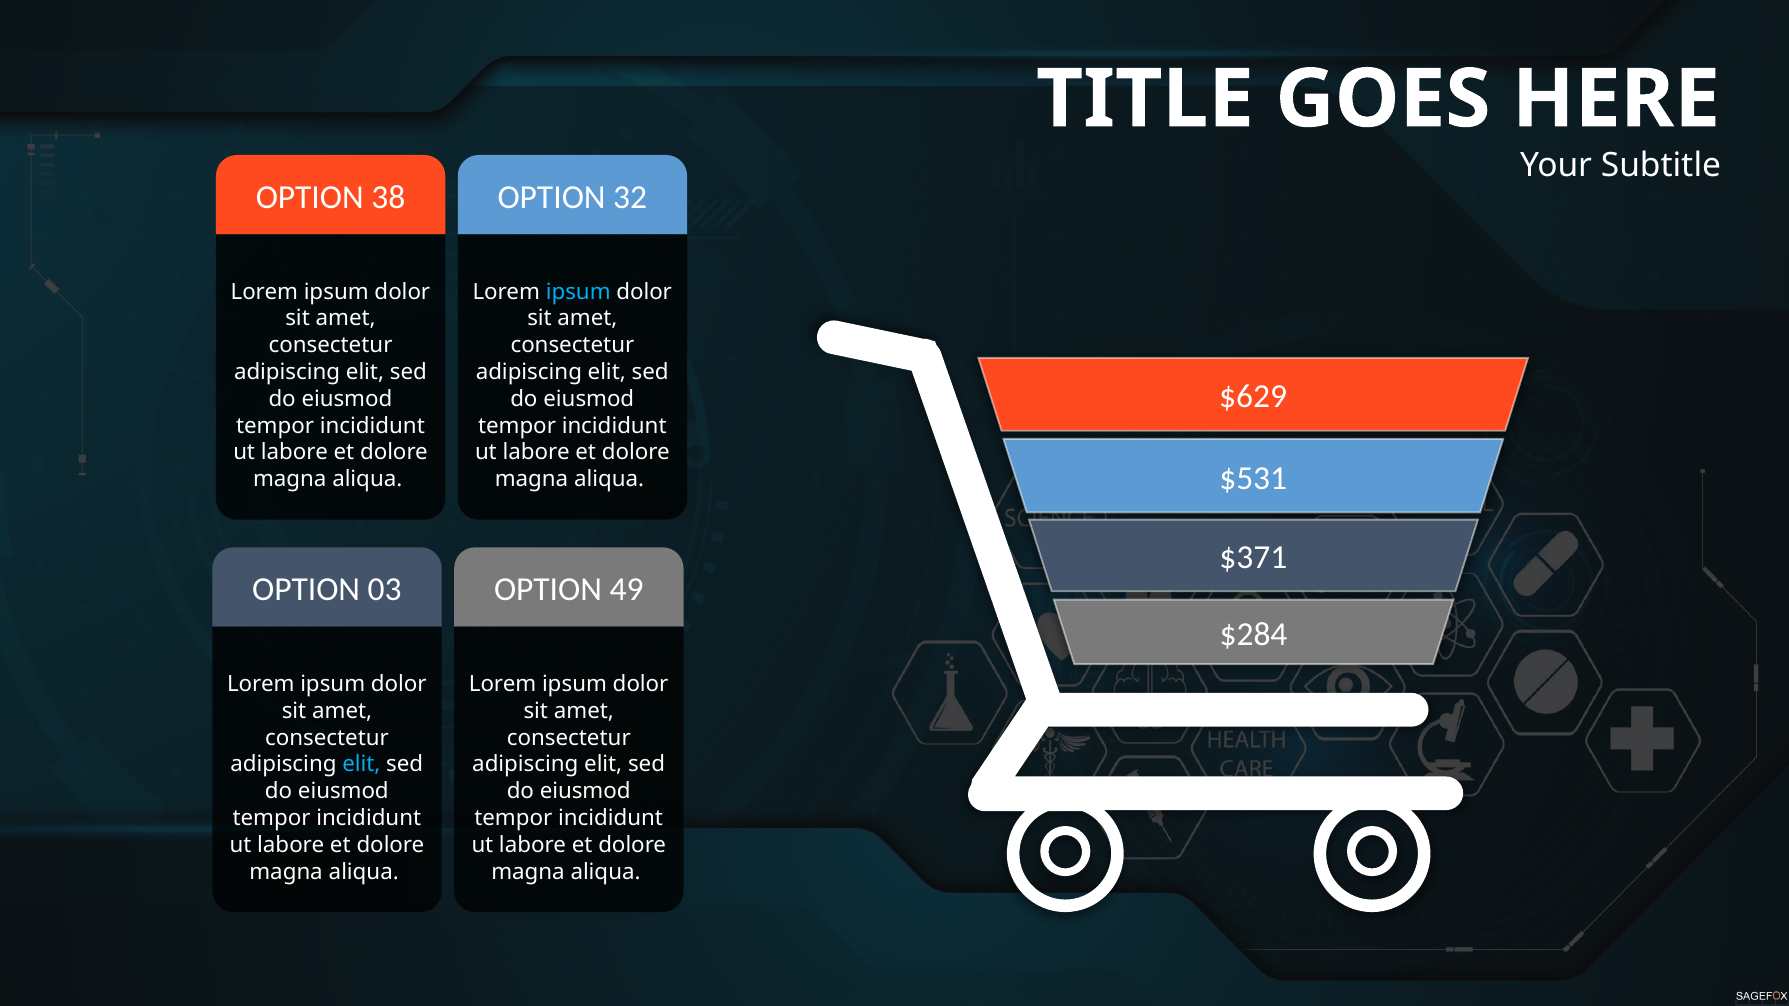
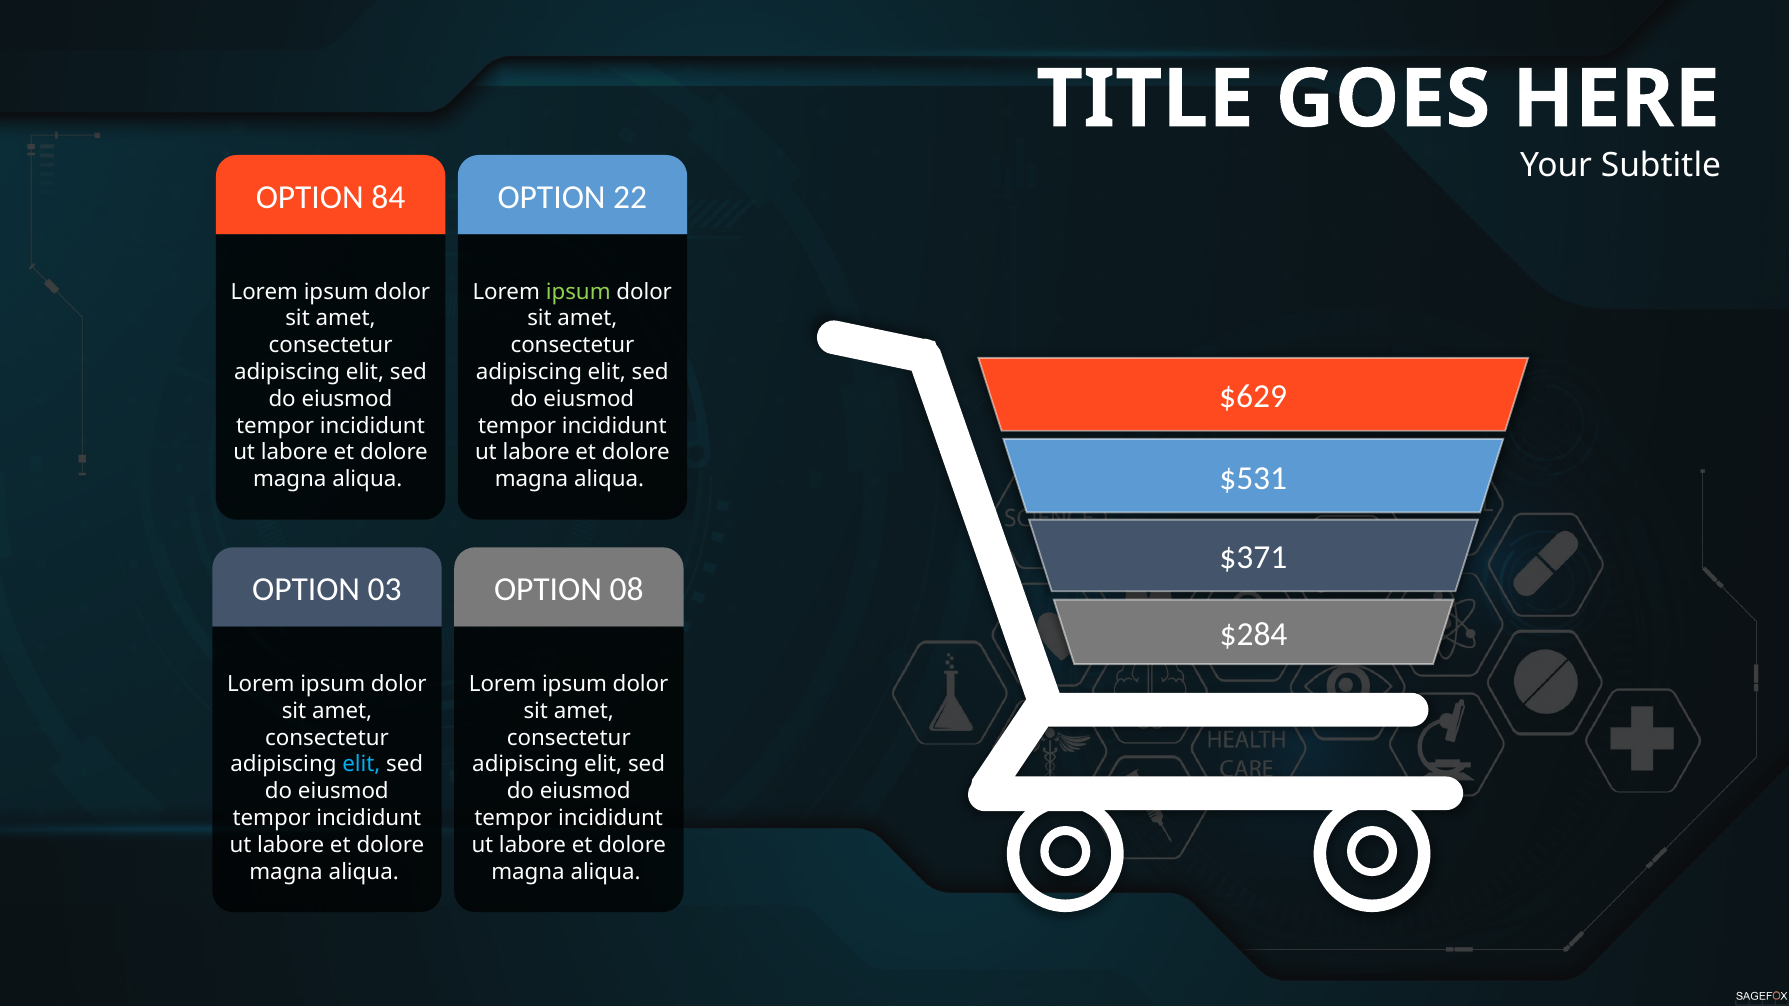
38: 38 -> 84
32: 32 -> 22
ipsum at (578, 292) colour: light blue -> light green
49: 49 -> 08
